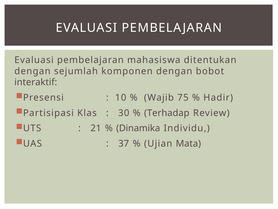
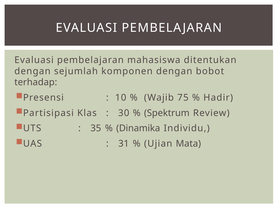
interaktif: interaktif -> terhadap
Terhadap: Terhadap -> Spektrum
21: 21 -> 35
37: 37 -> 31
